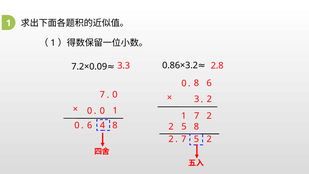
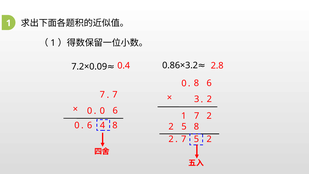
3.3: 3.3 -> 0.4
7 0: 0 -> 7
0 1: 1 -> 6
